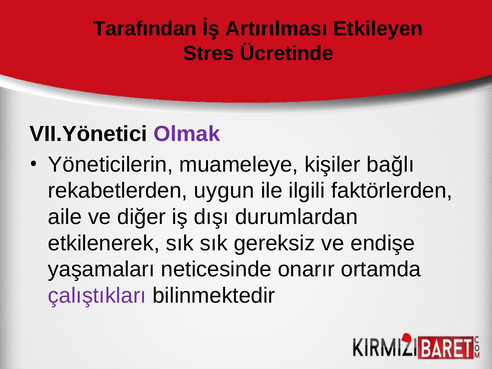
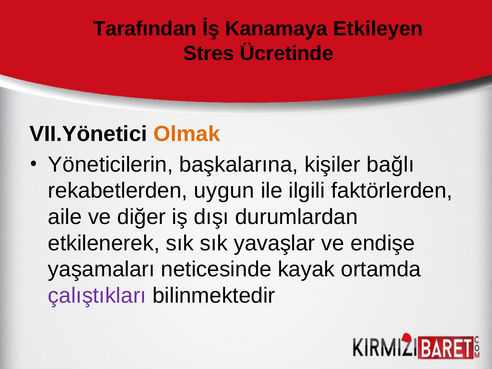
Artırılması: Artırılması -> Kanamaya
Olmak colour: purple -> orange
muameleye: muameleye -> başkalarına
gereksiz: gereksiz -> yavaşlar
onarır: onarır -> kayak
